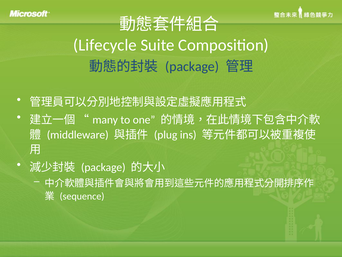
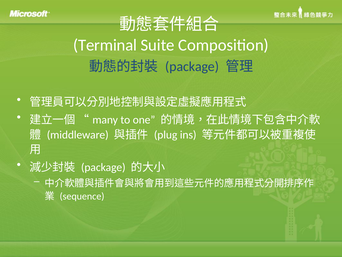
Lifecycle: Lifecycle -> Terminal
